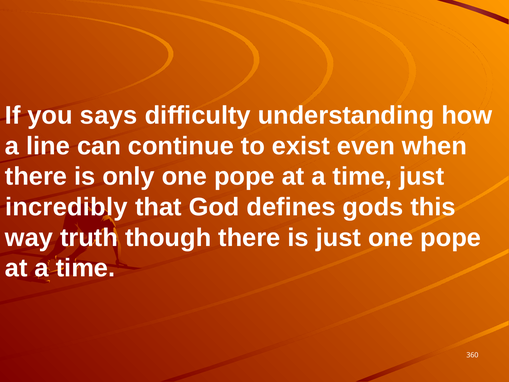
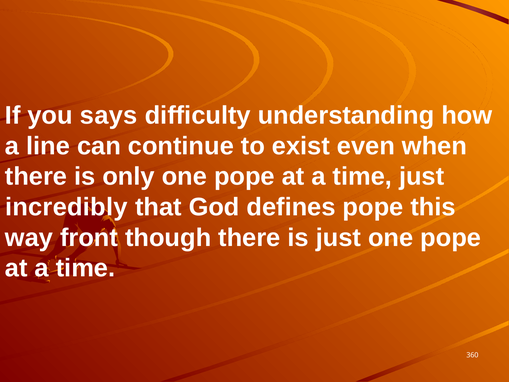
defines gods: gods -> pope
truth: truth -> front
